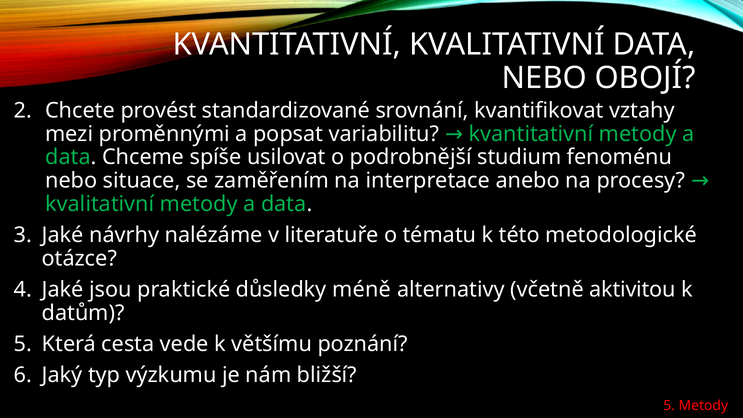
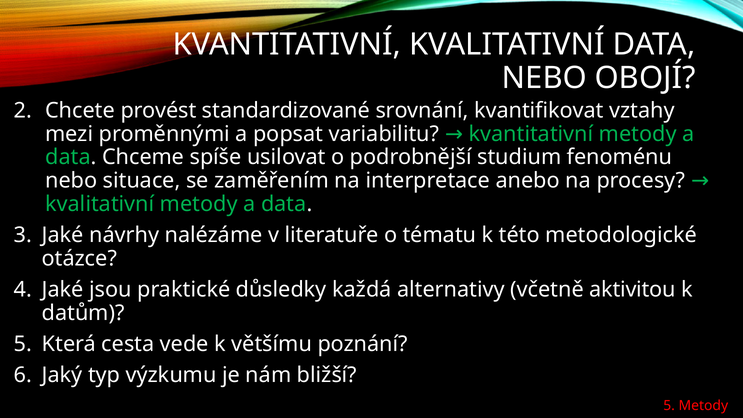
méně: méně -> každá
